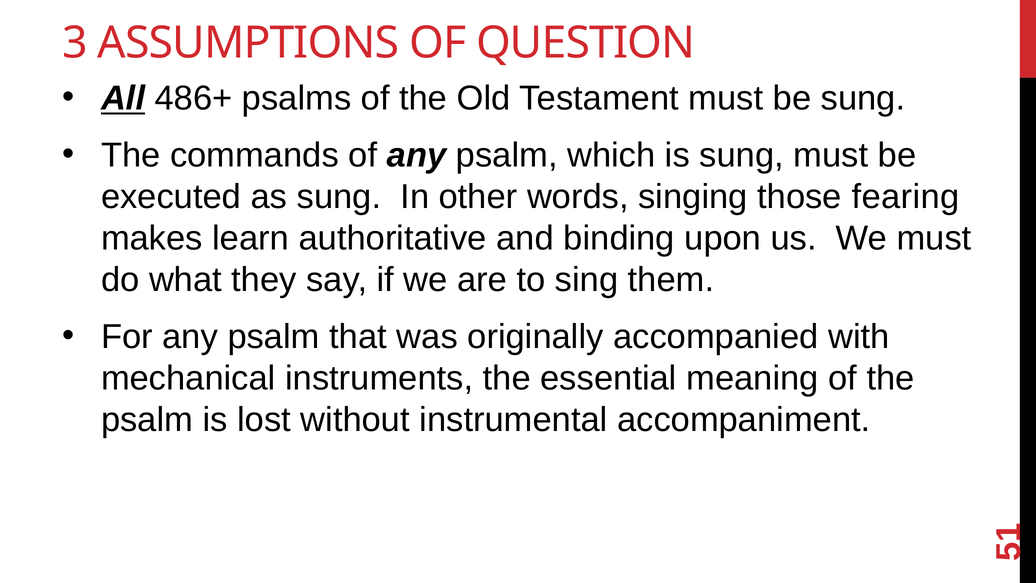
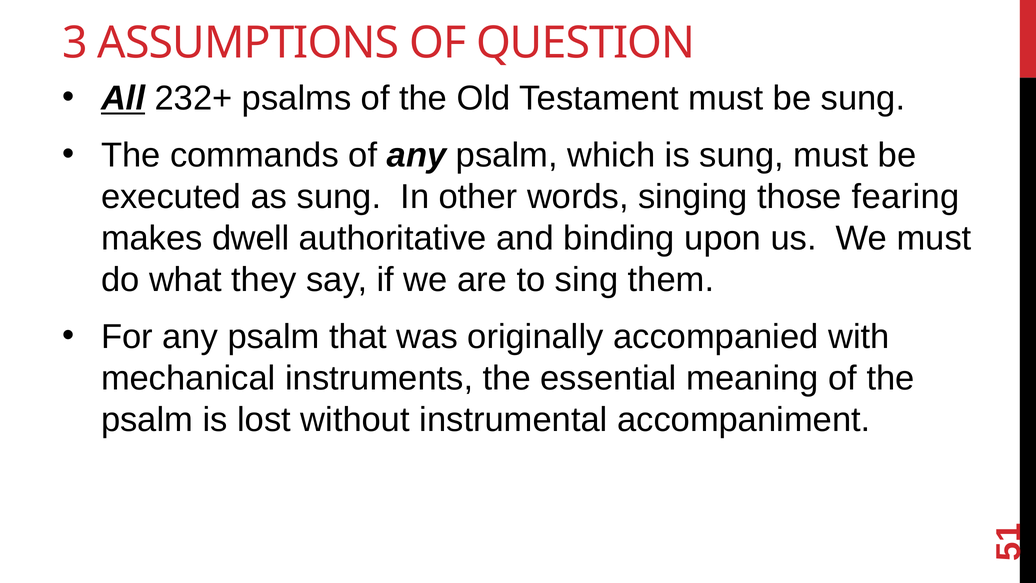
486+: 486+ -> 232+
learn: learn -> dwell
